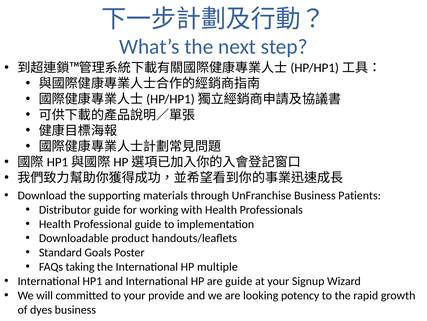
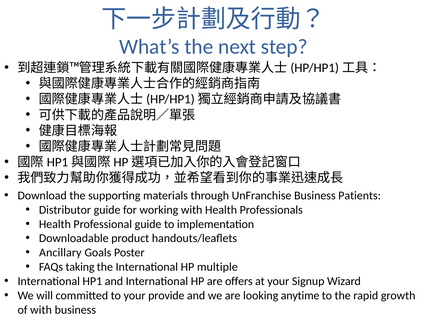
Standard: Standard -> Ancillary
are guide: guide -> offers
potency: potency -> anytime
of dyes: dyes -> with
